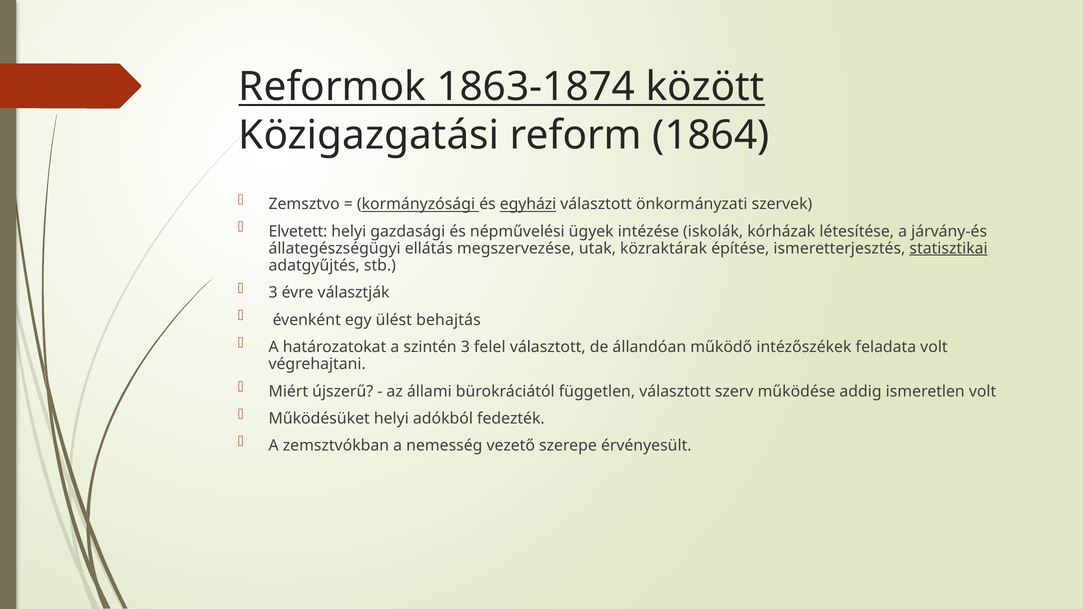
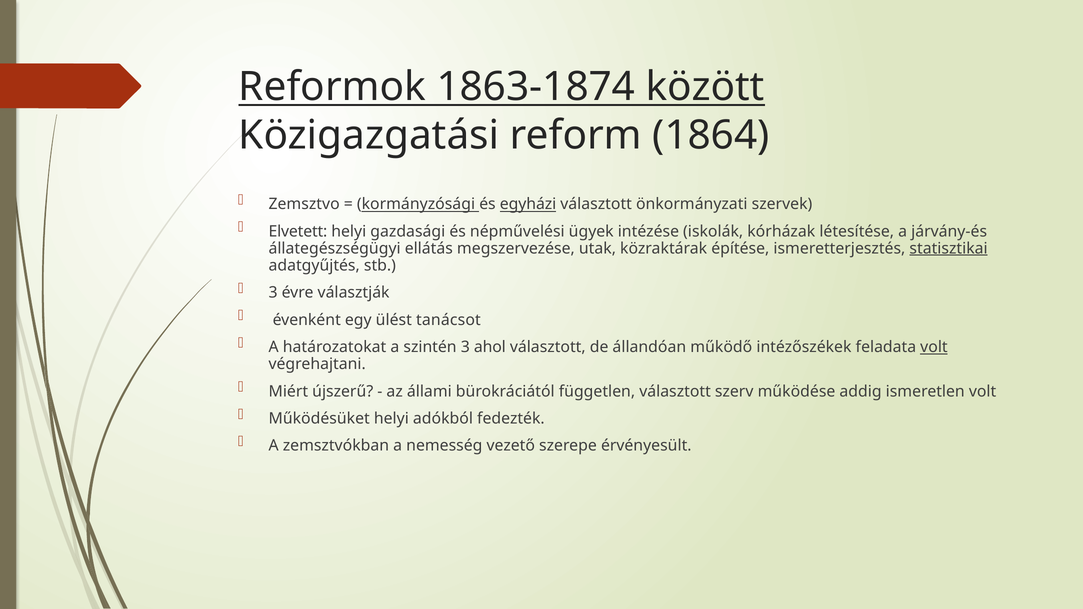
behajtás: behajtás -> tanácsot
felel: felel -> ahol
volt at (934, 347) underline: none -> present
